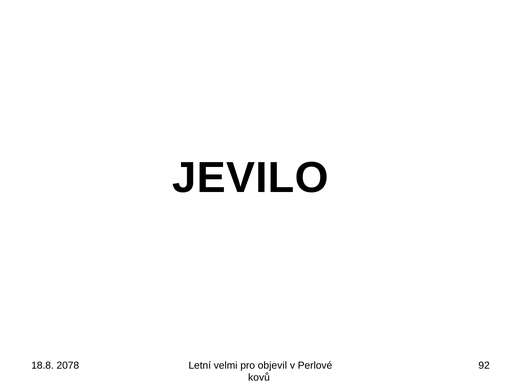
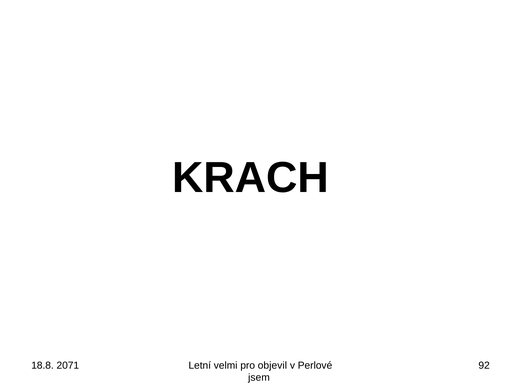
JEVILO: JEVILO -> KRACH
2078: 2078 -> 2071
kovů: kovů -> jsem
